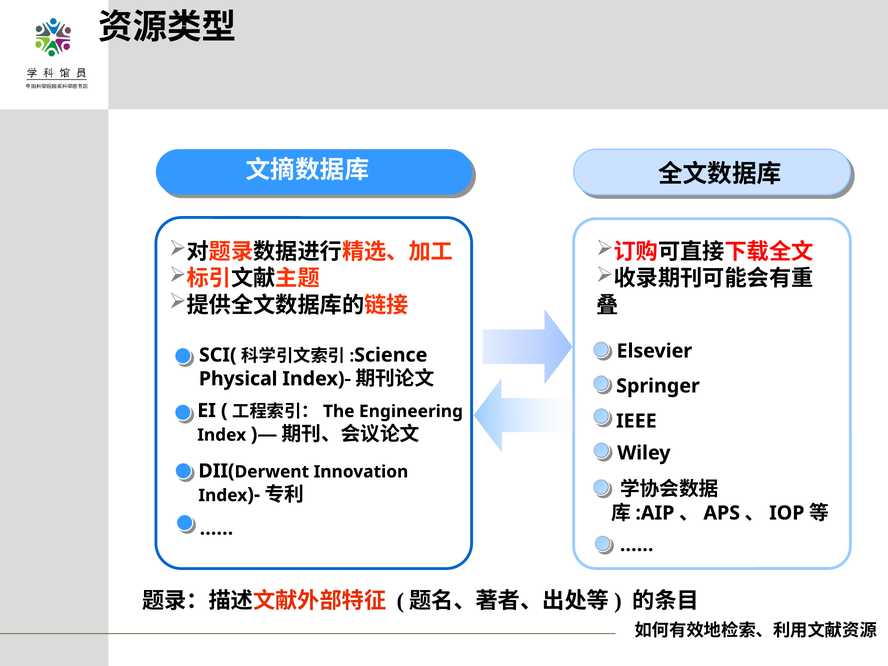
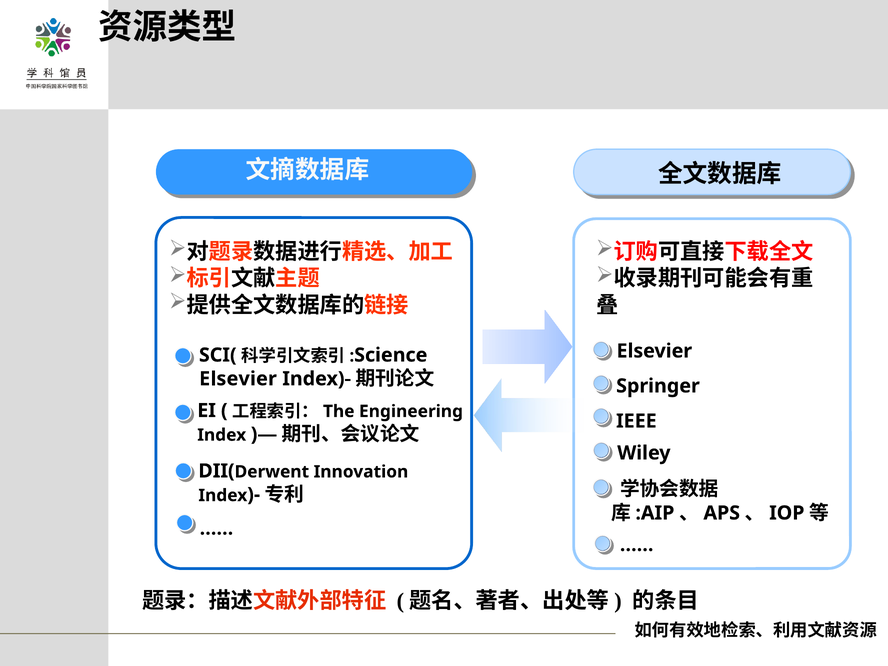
Physical at (238, 379): Physical -> Elsevier
